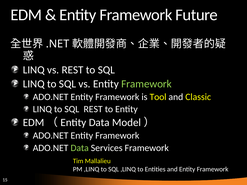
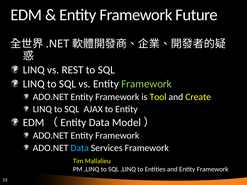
Classic: Classic -> Create
REST at (93, 109): REST -> AJAX
Data at (80, 148) colour: light green -> light blue
